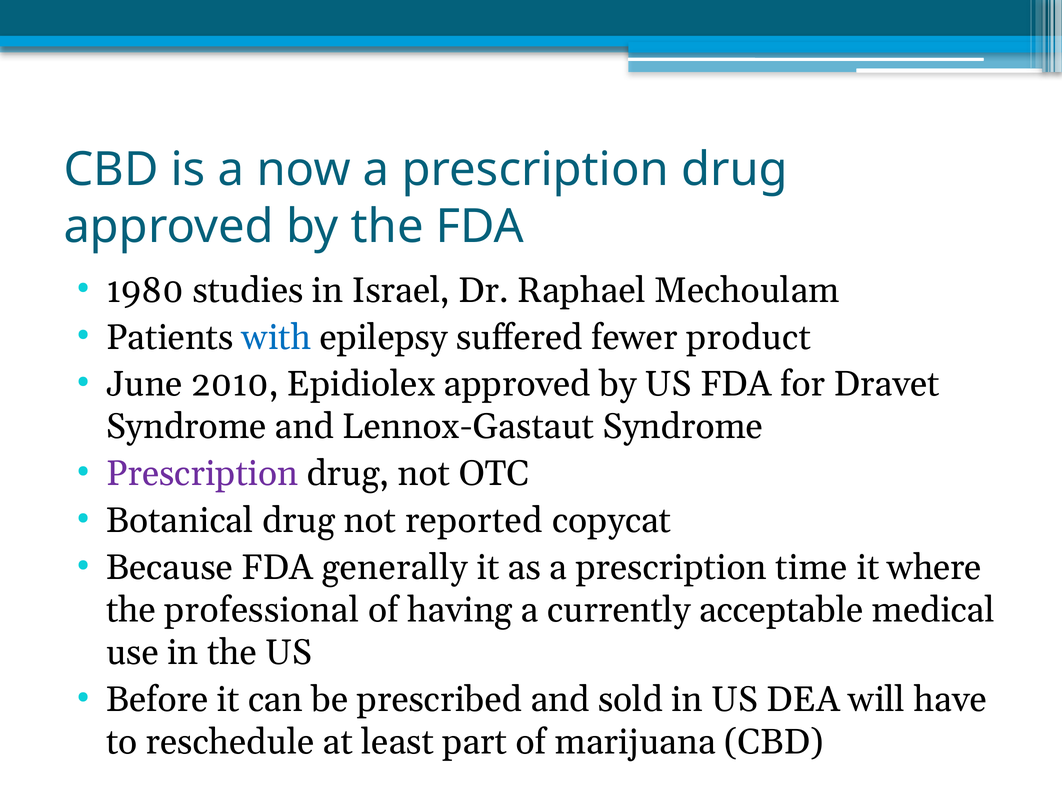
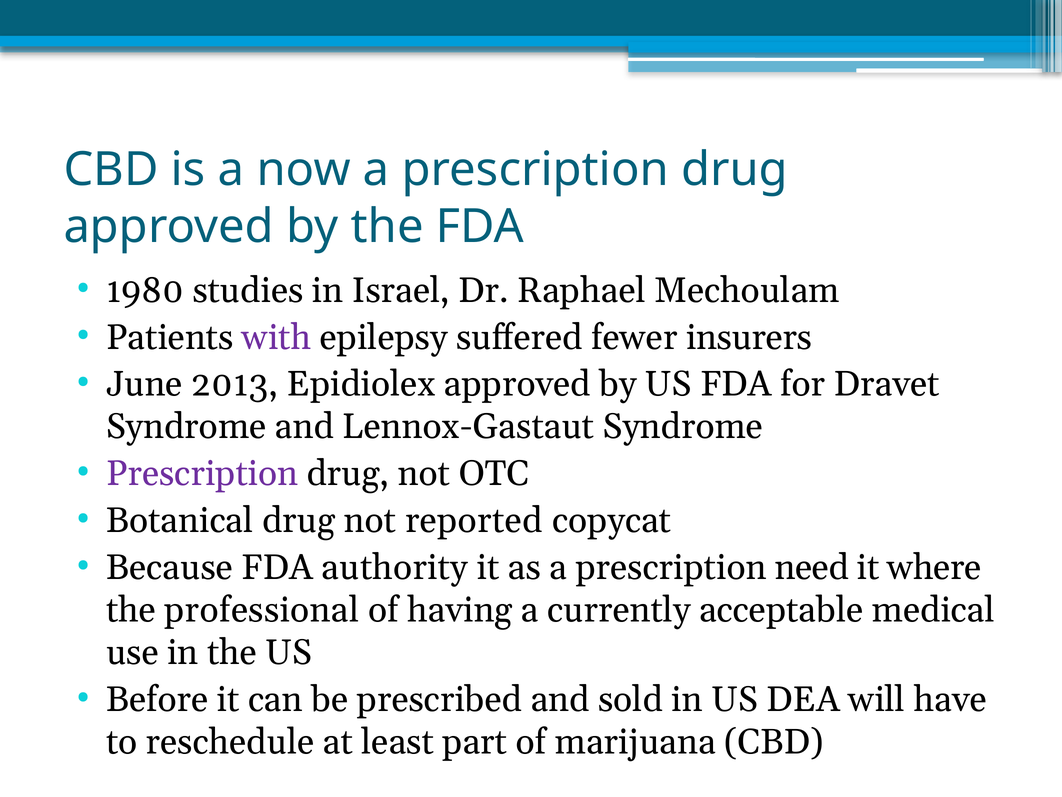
with colour: blue -> purple
product: product -> insurers
2010: 2010 -> 2013
generally: generally -> authority
time: time -> need
